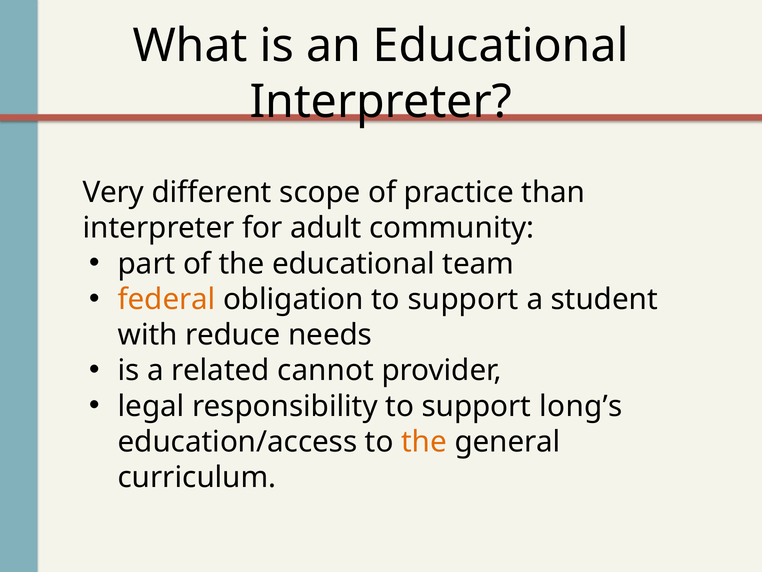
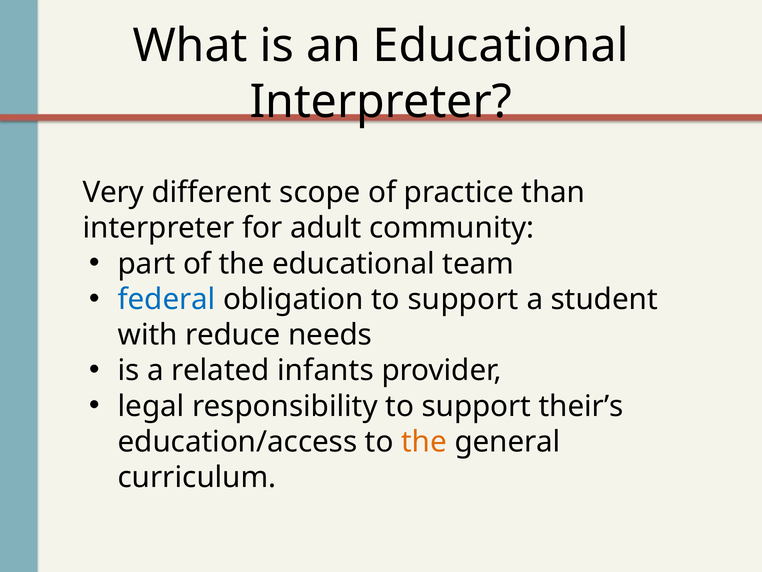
federal colour: orange -> blue
cannot: cannot -> infants
long’s: long’s -> their’s
